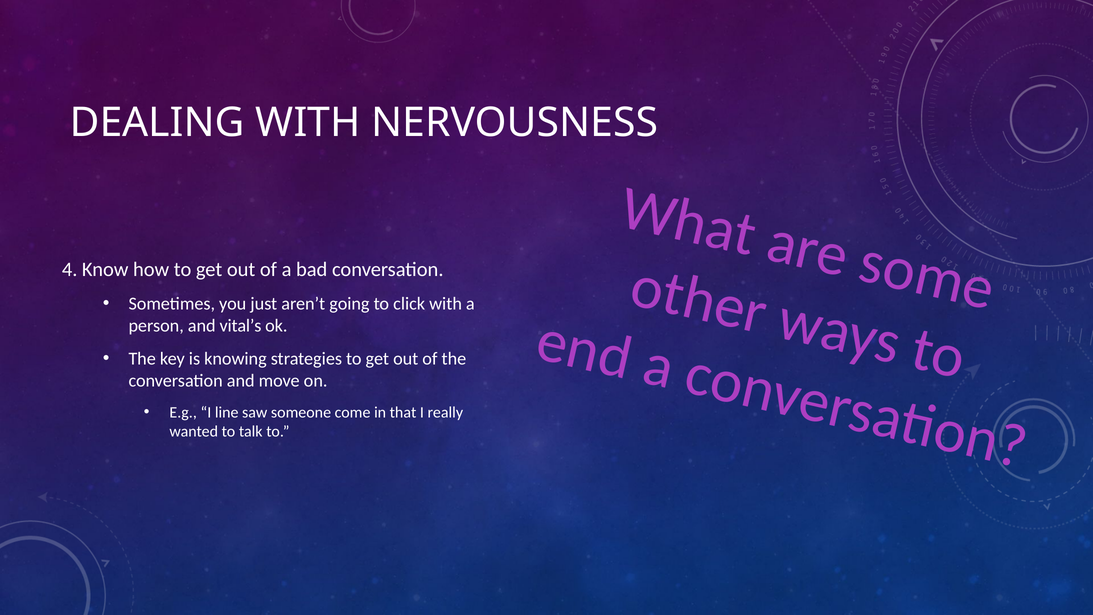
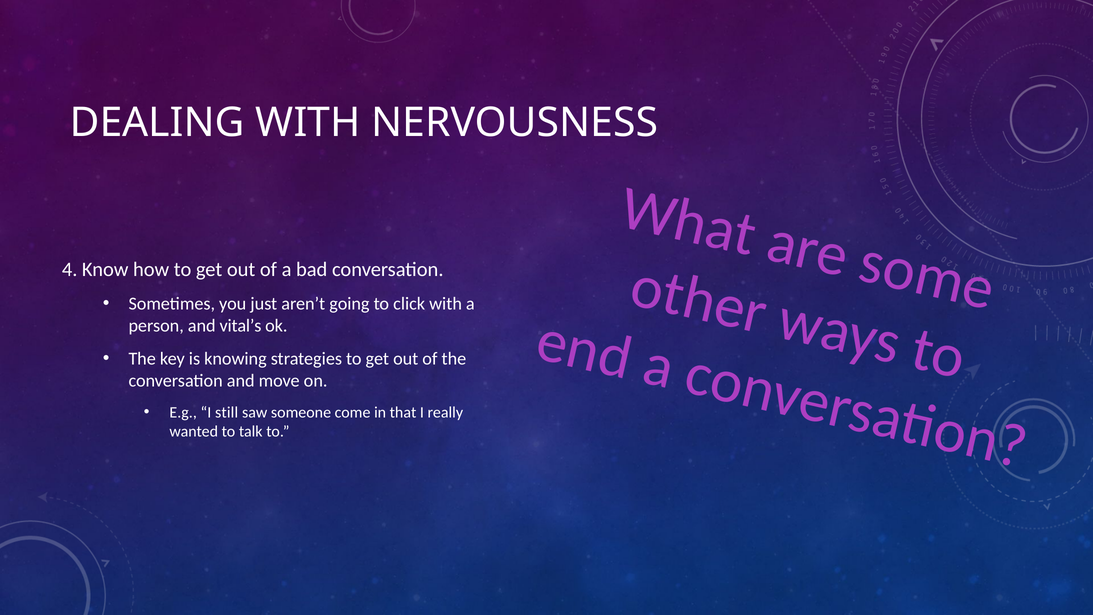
line: line -> still
